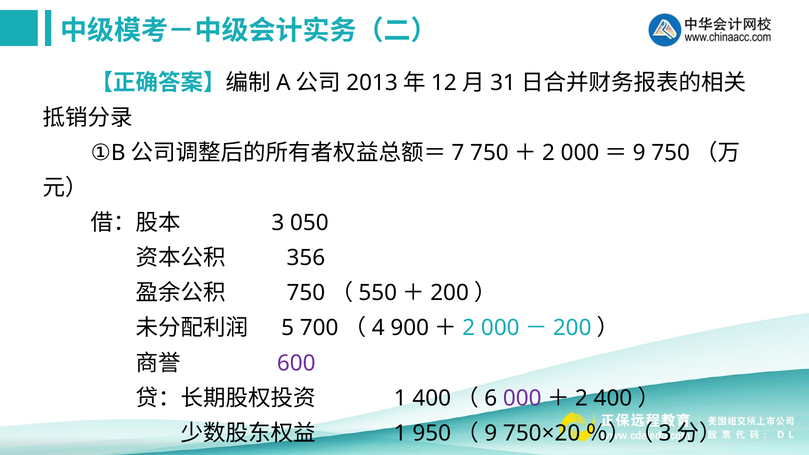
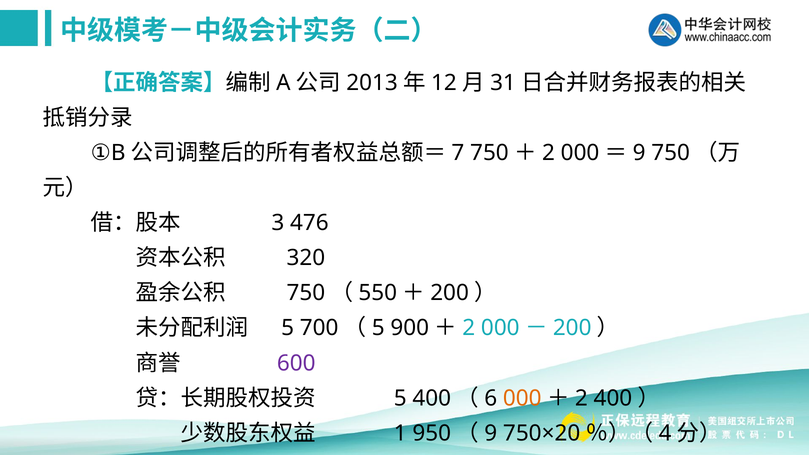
050: 050 -> 476
356: 356 -> 320
4 at (378, 328): 4 -> 5
1 at (400, 398): 1 -> 5
000 at (522, 398) colour: purple -> orange
3 at (665, 433): 3 -> 4
